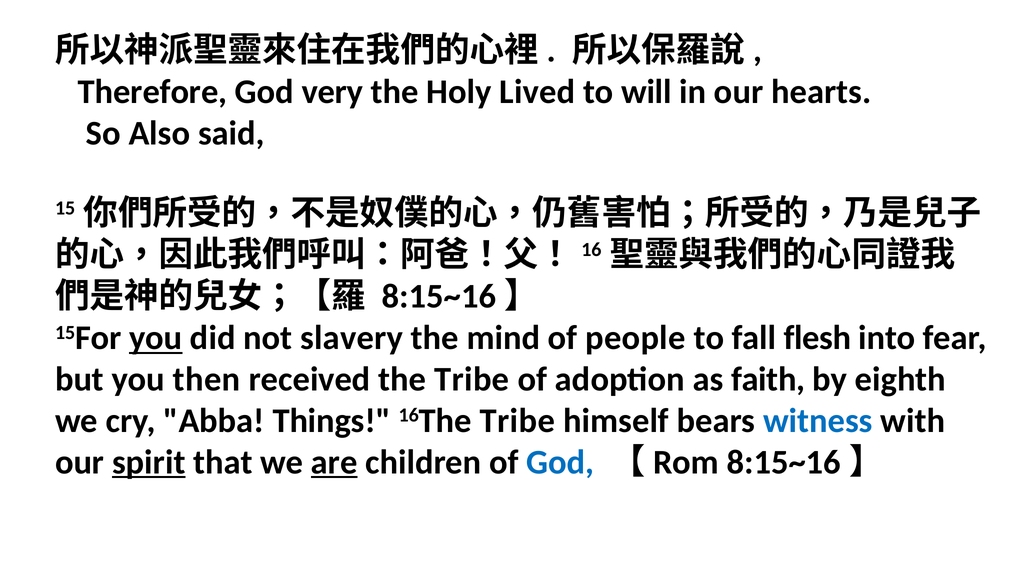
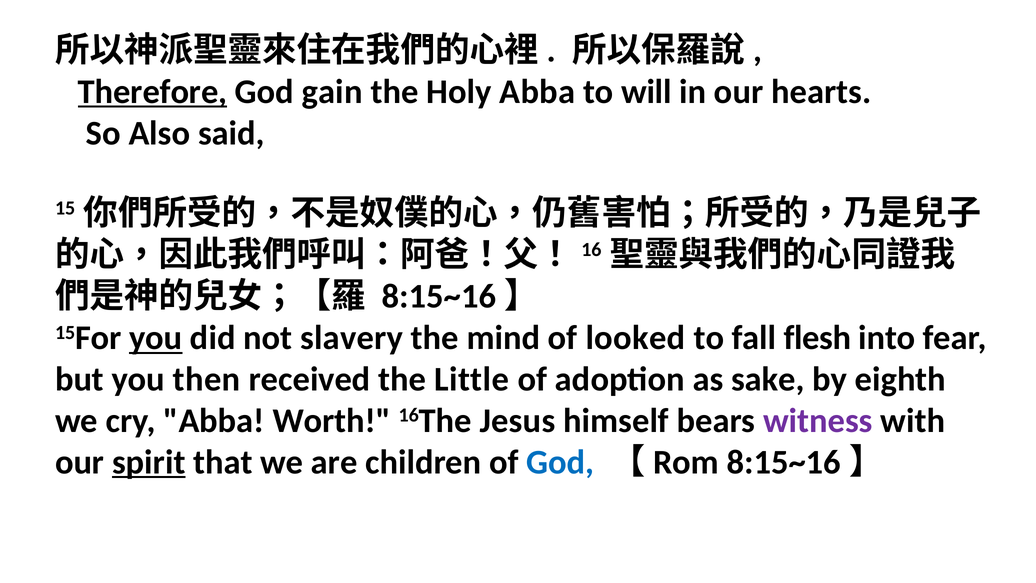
Therefore underline: none -> present
very: very -> gain
Holy Lived: Lived -> Abba
people: people -> looked
the Tribe: Tribe -> Little
faith: faith -> sake
Things: Things -> Worth
16The Tribe: Tribe -> Jesus
witness colour: blue -> purple
are underline: present -> none
